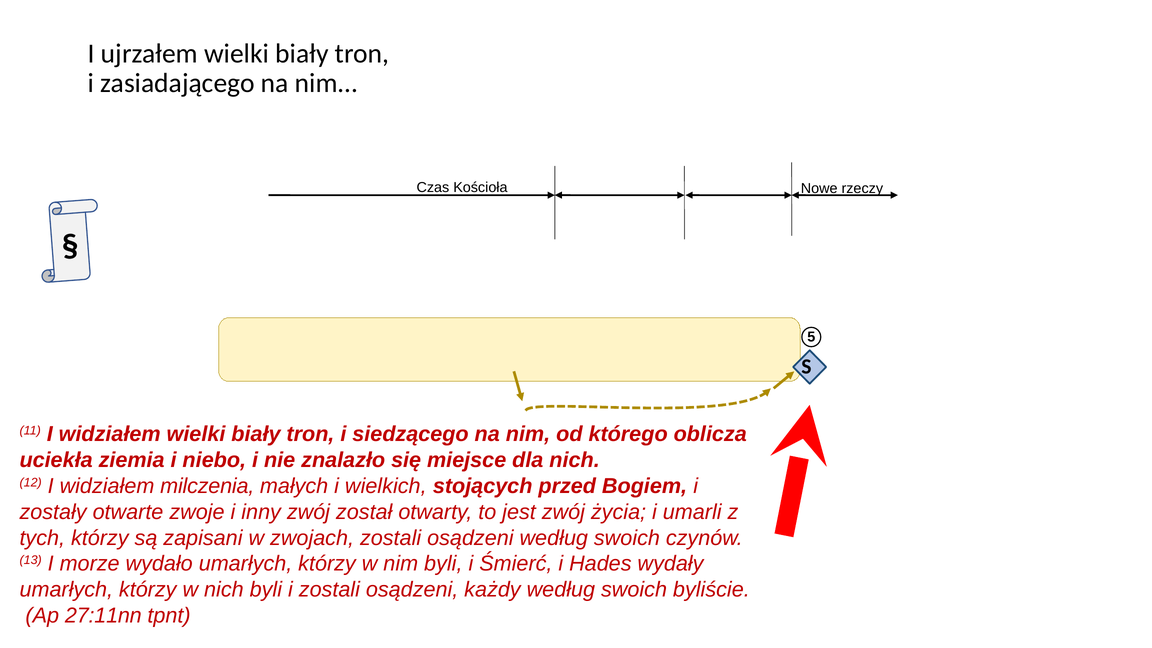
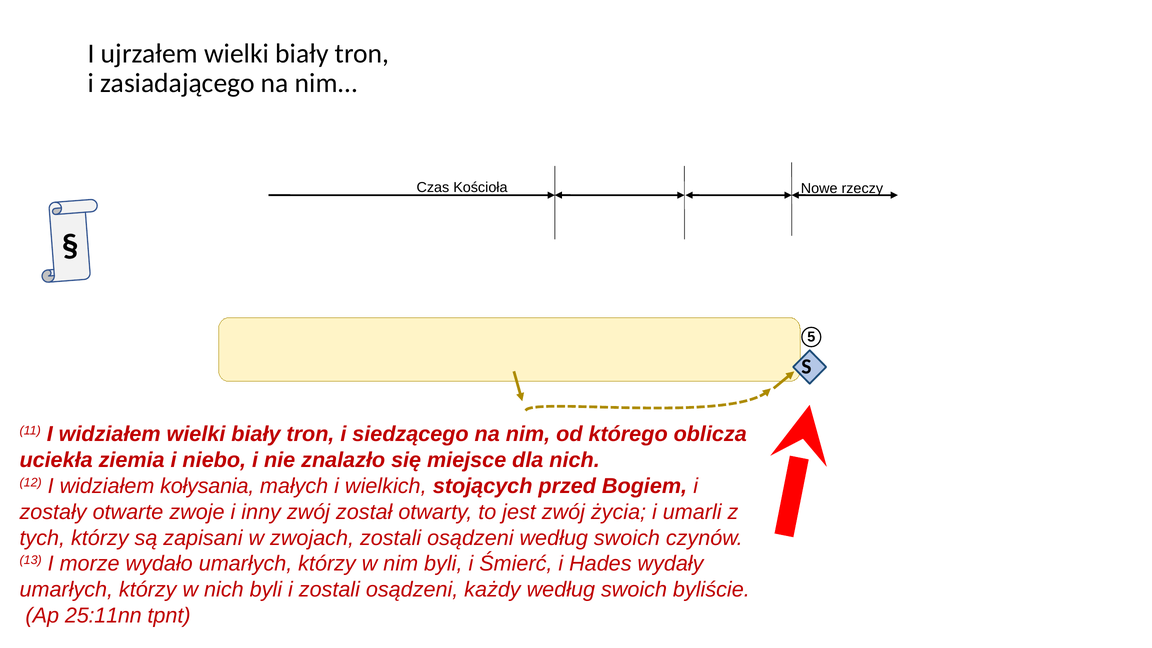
milczenia: milczenia -> kołysania
27:11nn: 27:11nn -> 25:11nn
